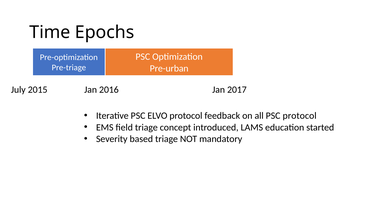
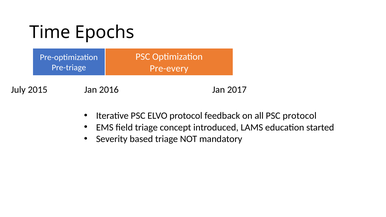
Pre-urban: Pre-urban -> Pre-every
